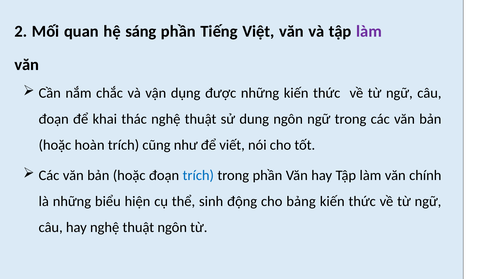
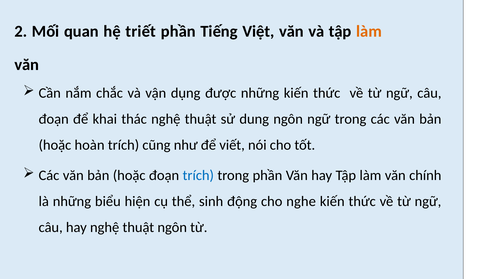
sáng: sáng -> triết
làm at (369, 32) colour: purple -> orange
bảng: bảng -> nghe
